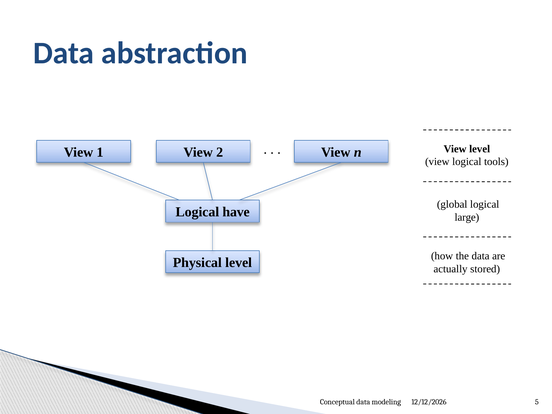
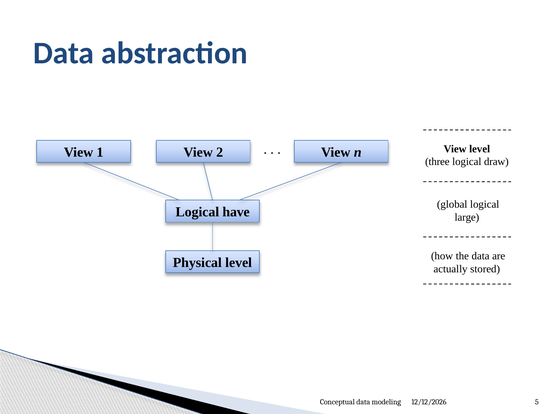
view at (437, 162): view -> three
tools: tools -> draw
